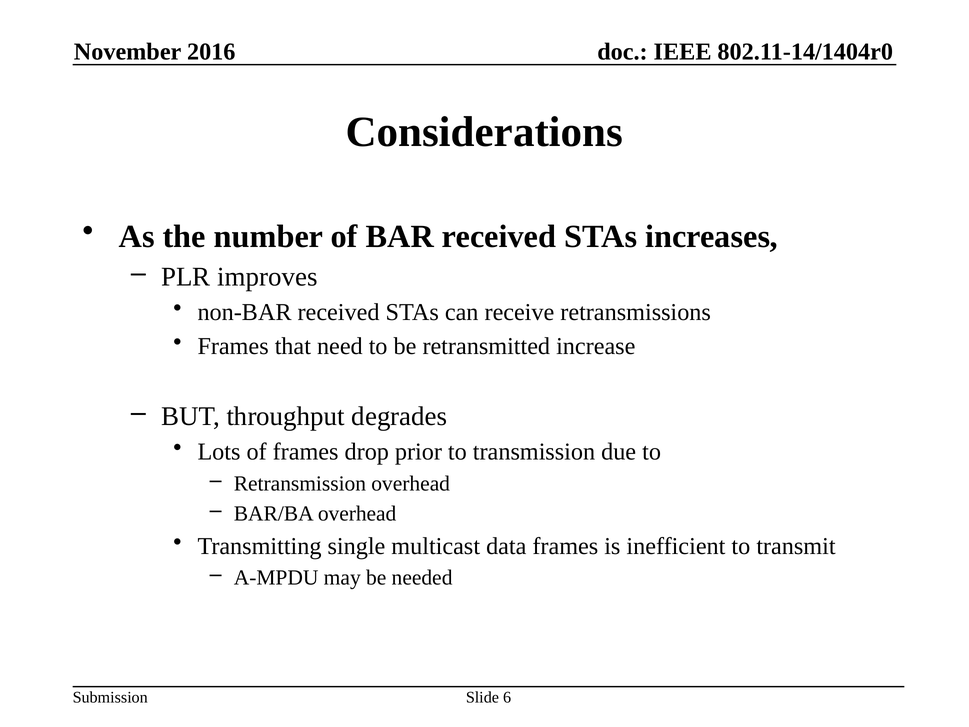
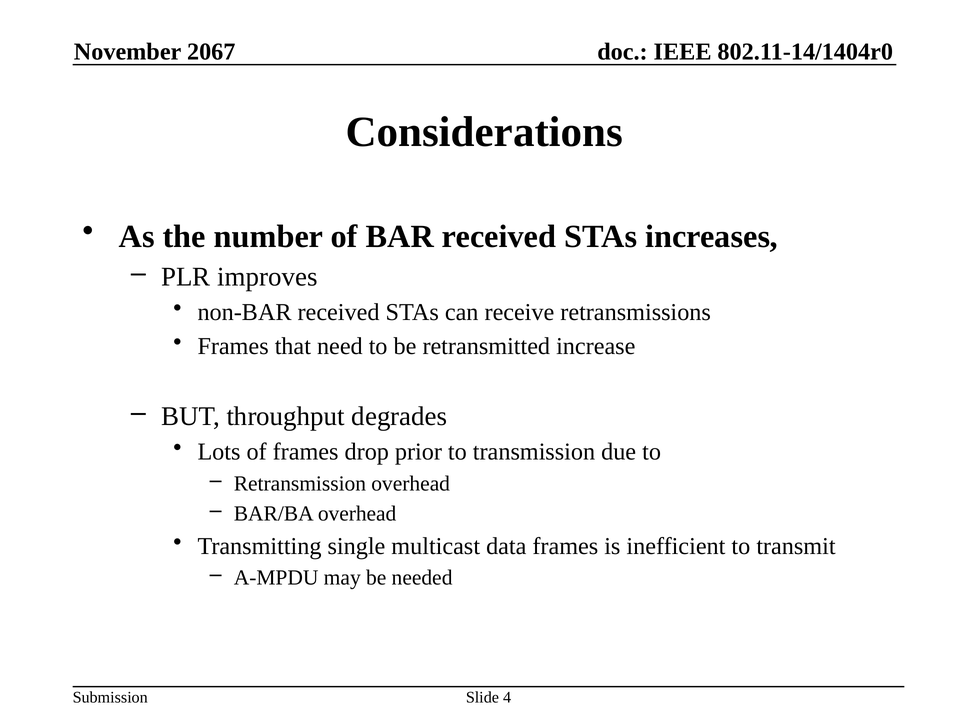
2016: 2016 -> 2067
6: 6 -> 4
